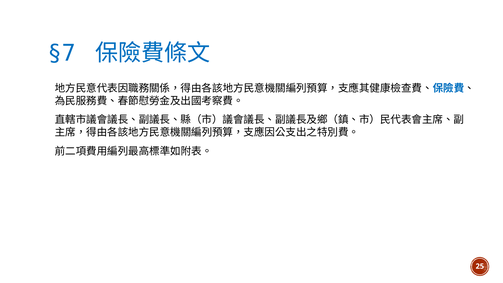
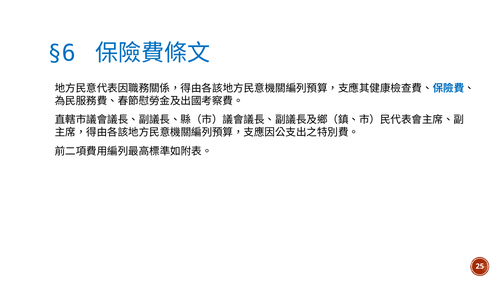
§7: §7 -> §6
